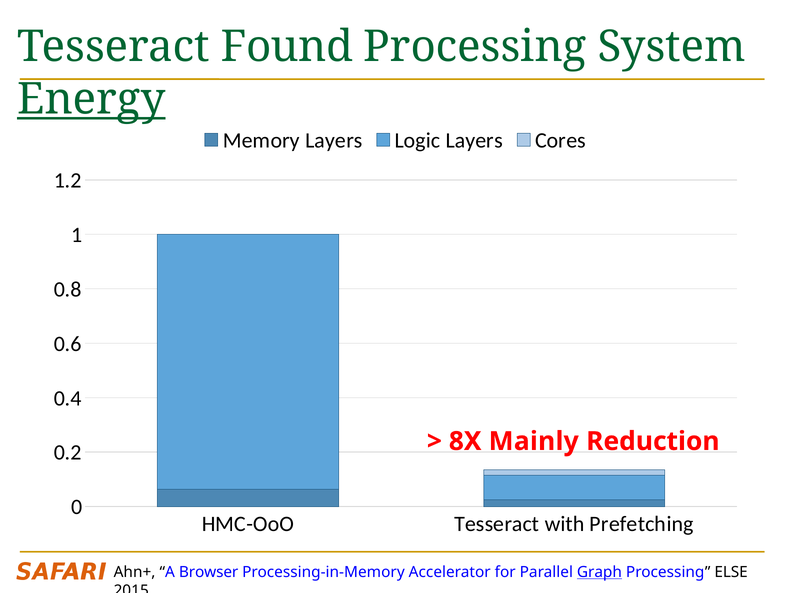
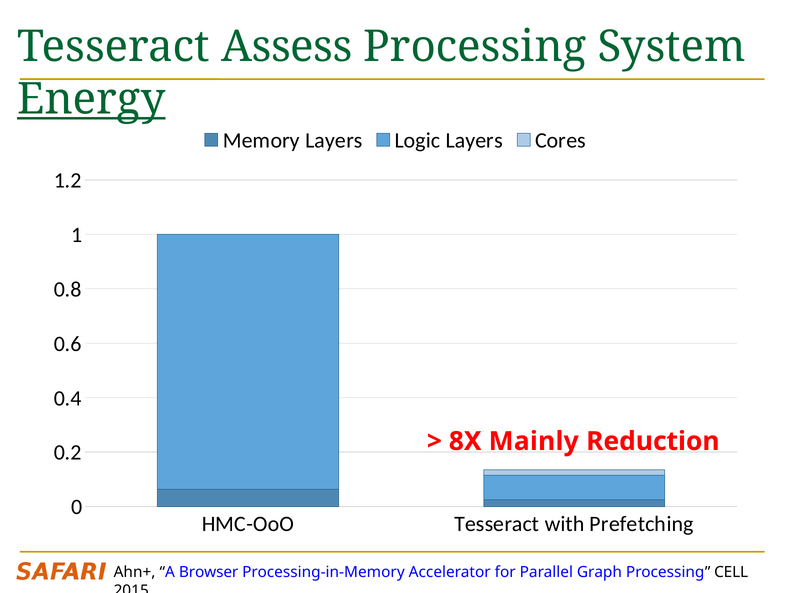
Found: Found -> Assess
Graph underline: present -> none
ELSE: ELSE -> CELL
